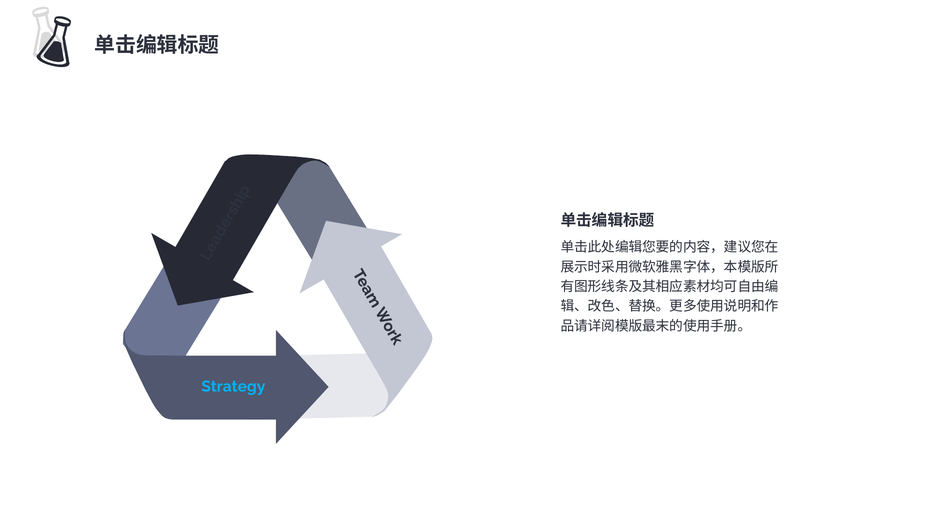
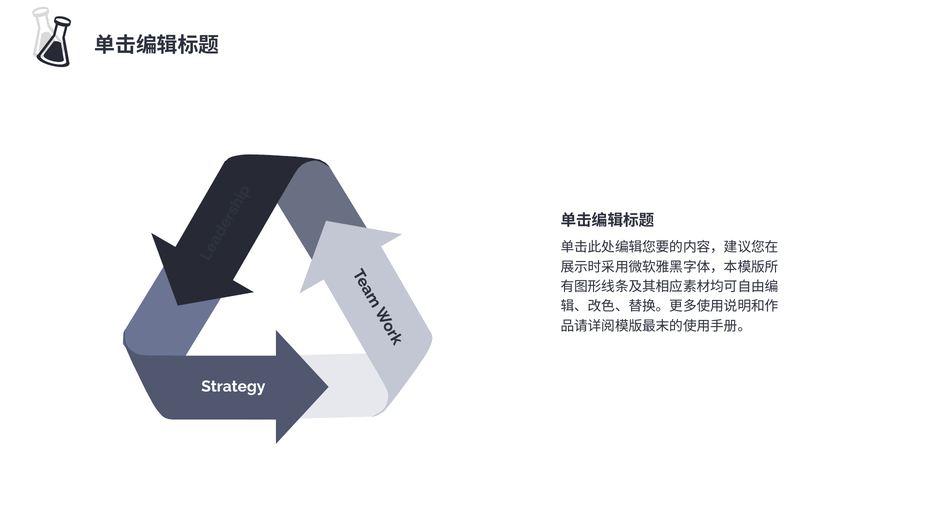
Strategy colour: light blue -> white
